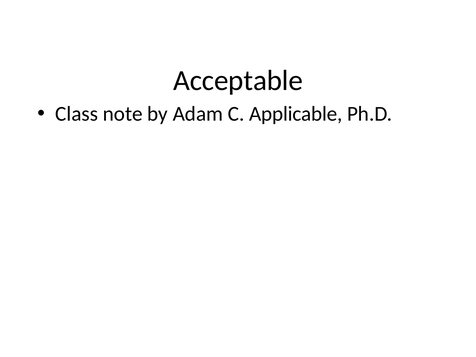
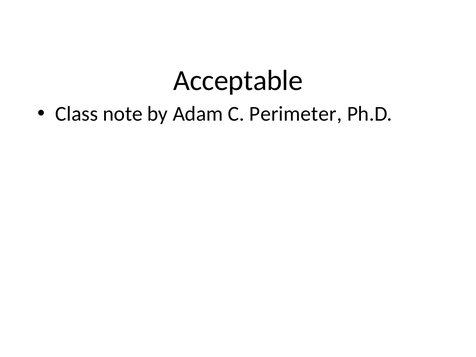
Applicable: Applicable -> Perimeter
